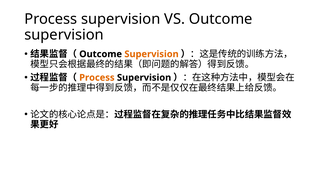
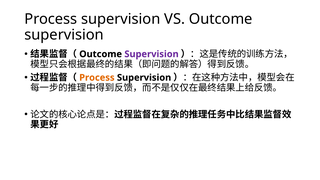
Supervision at (152, 54) colour: orange -> purple
